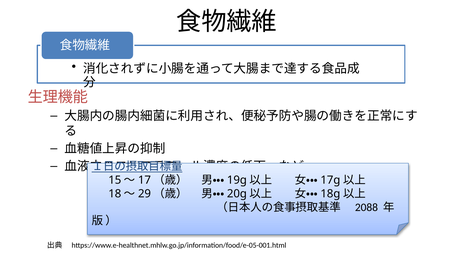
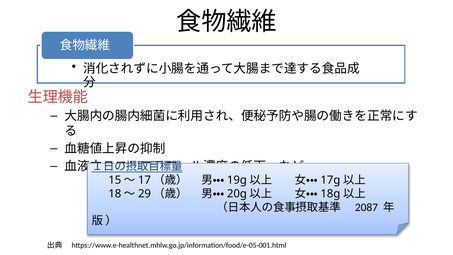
2088: 2088 -> 2087
